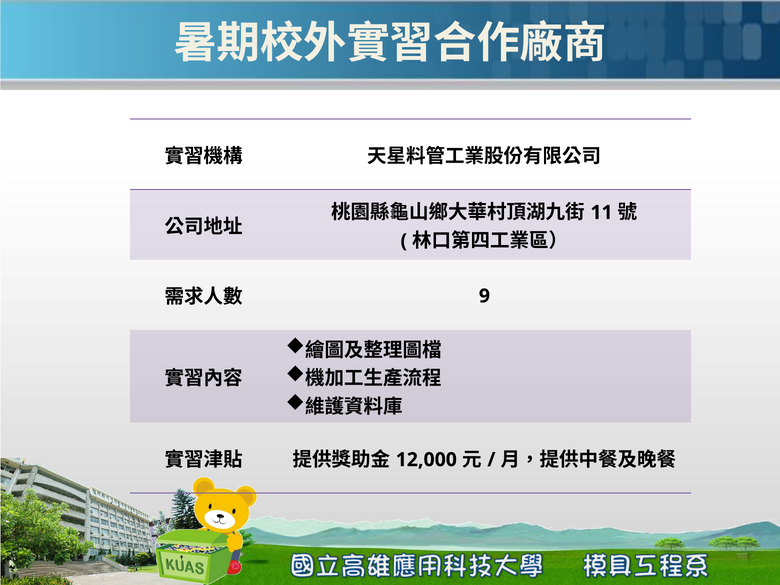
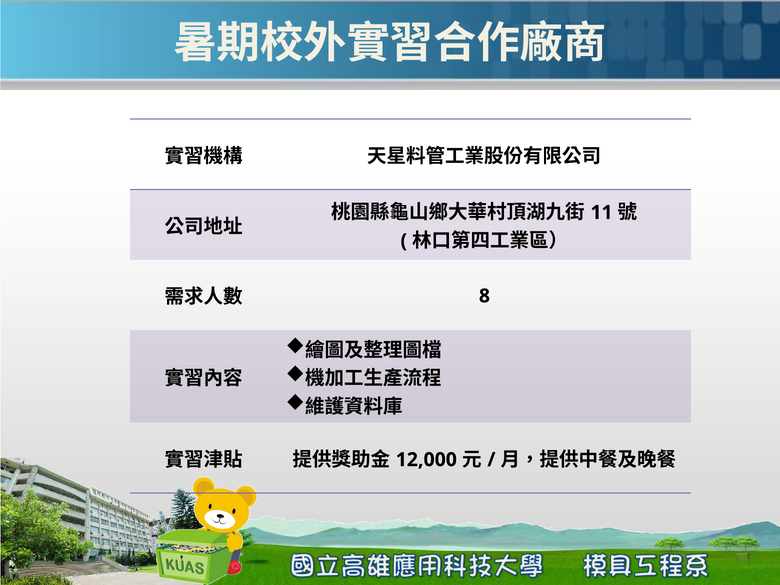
9: 9 -> 8
